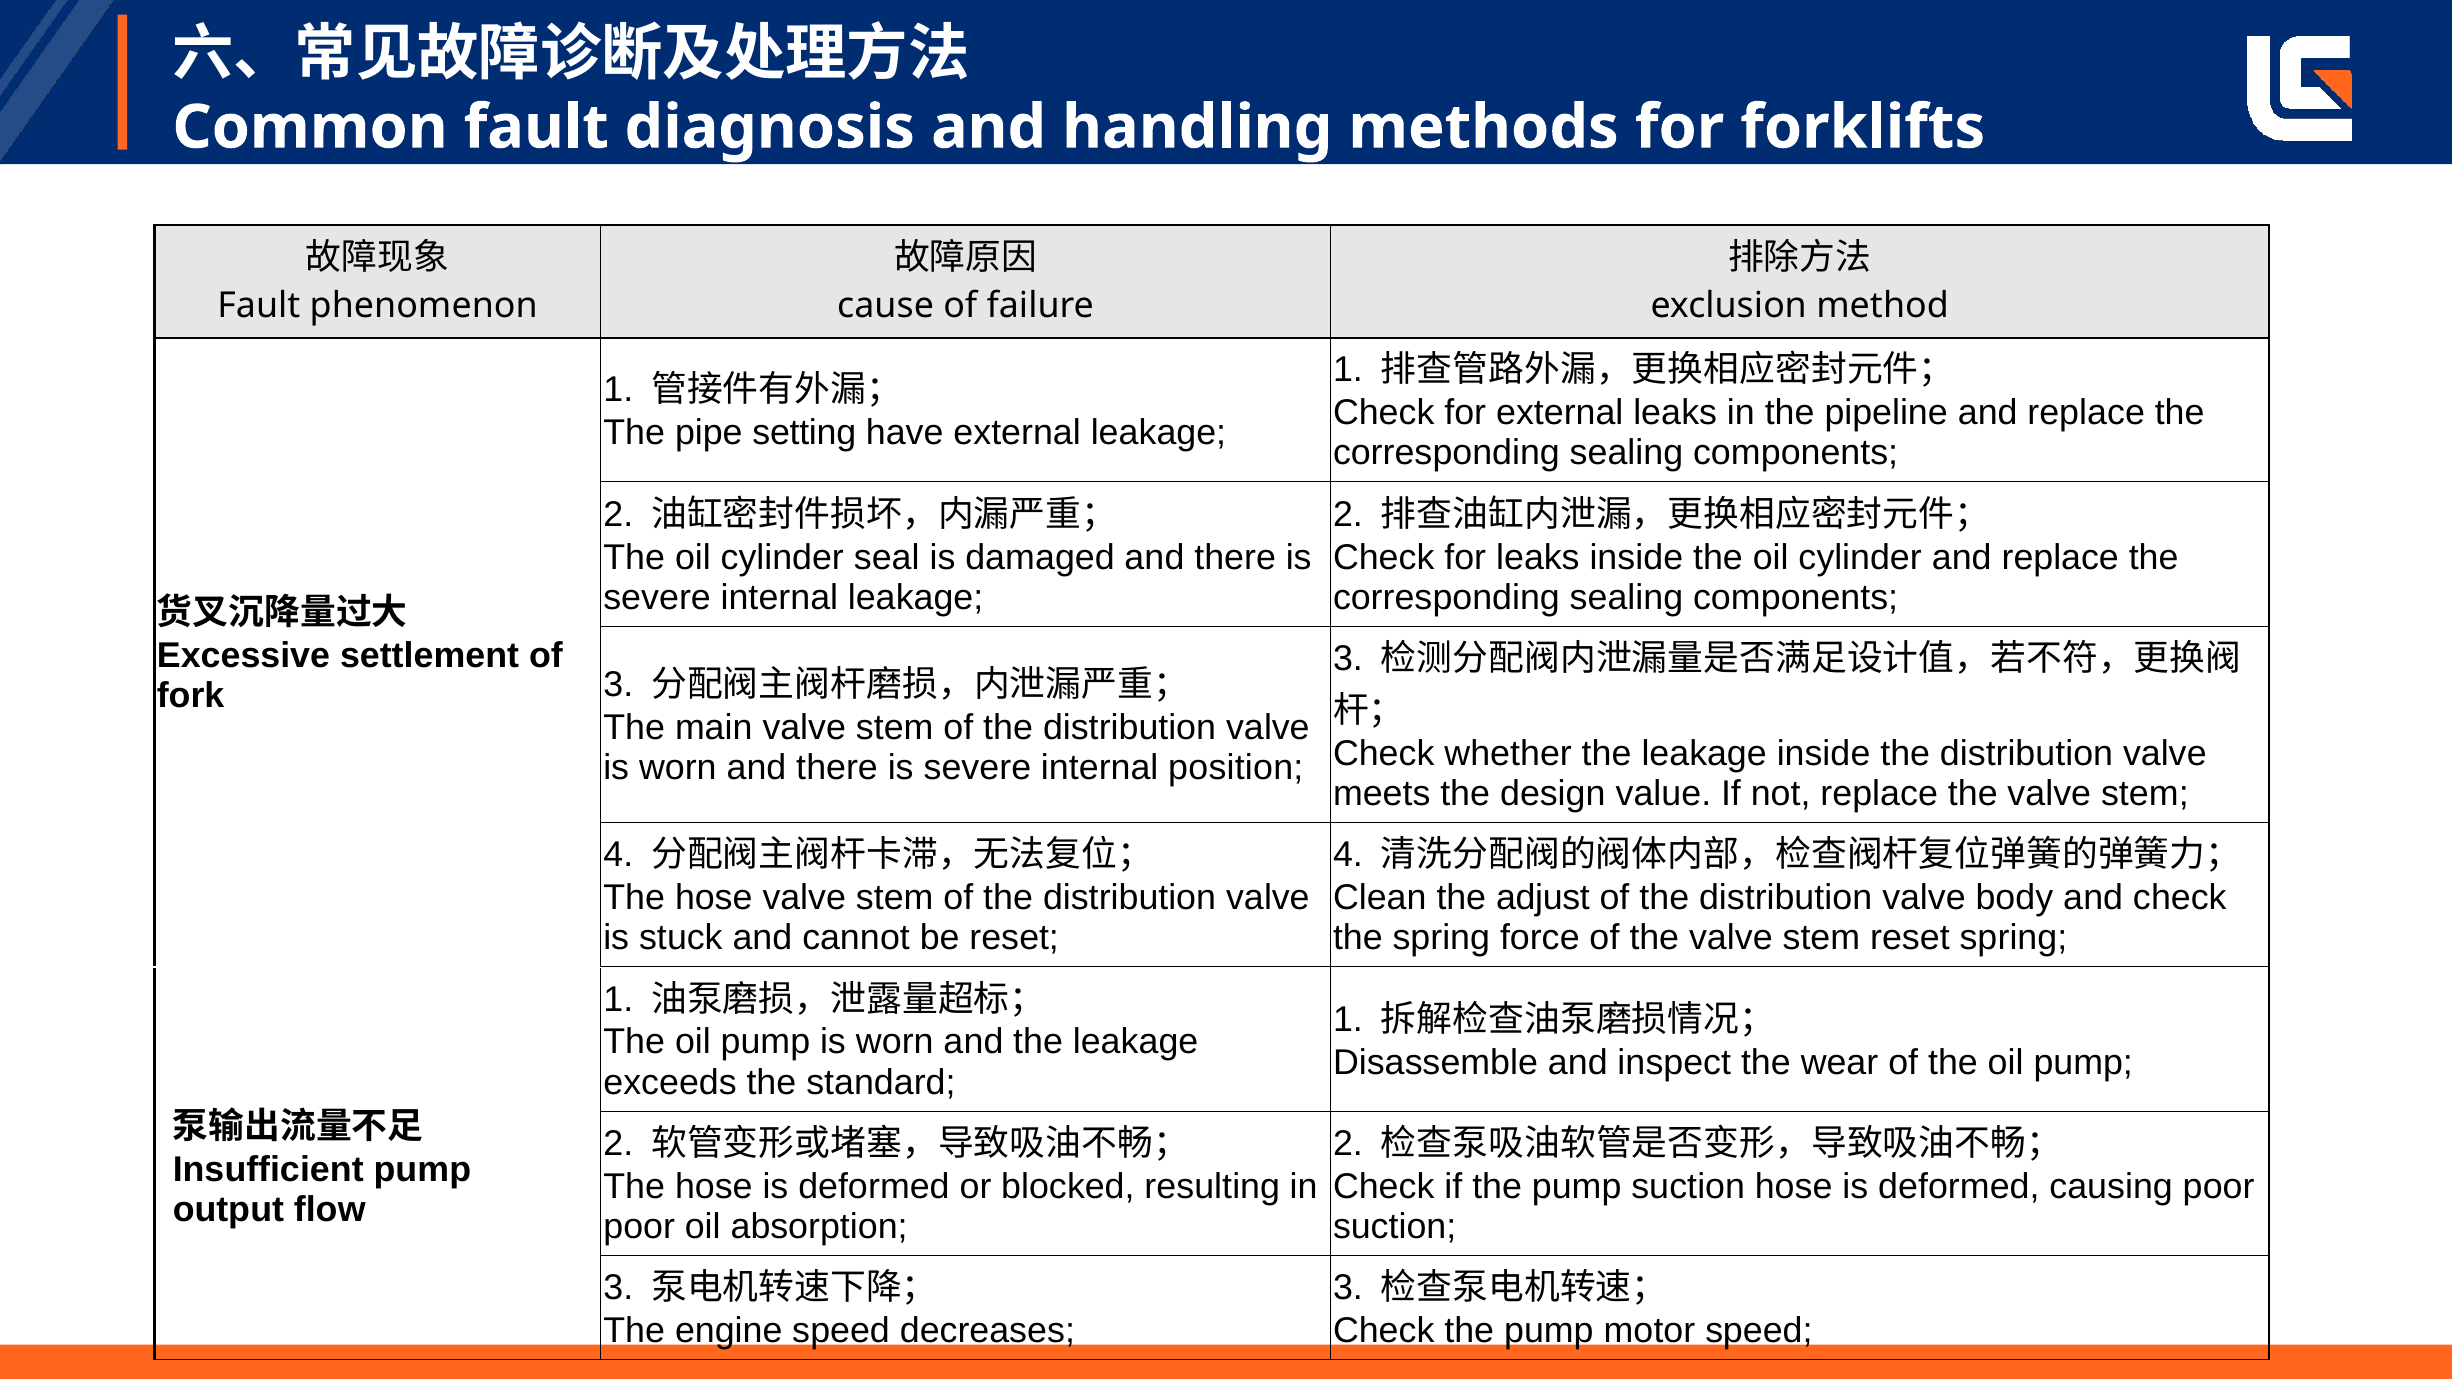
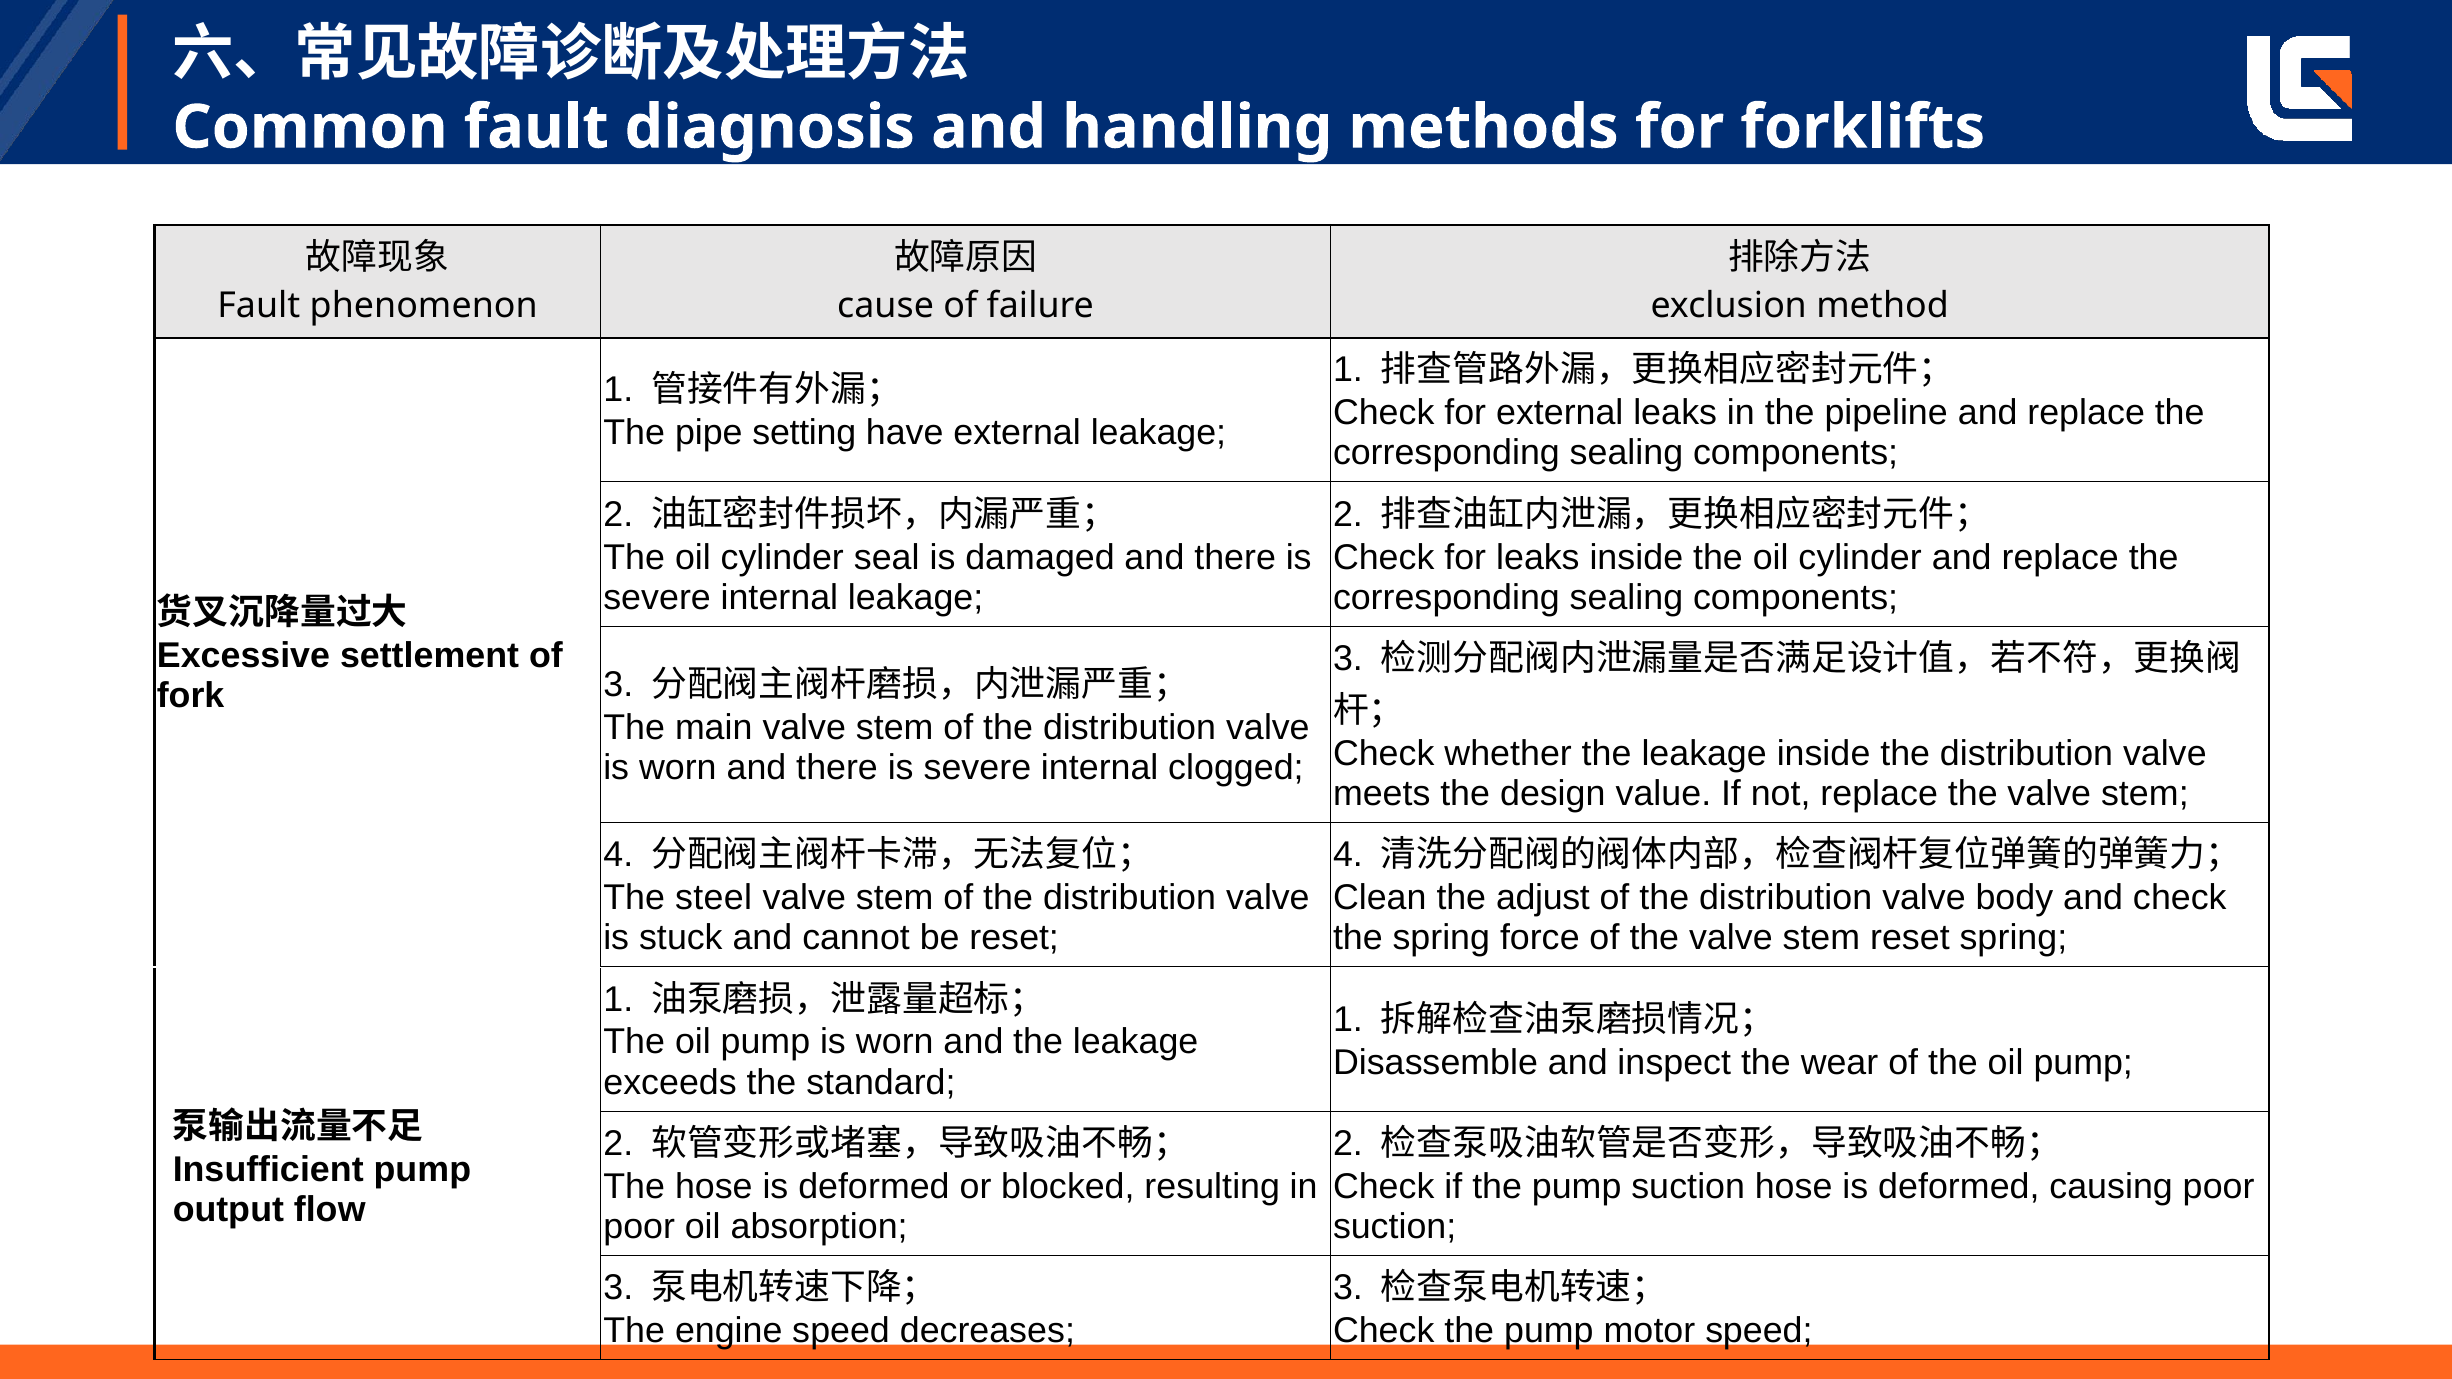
position: position -> clogged
hose at (714, 898): hose -> steel
